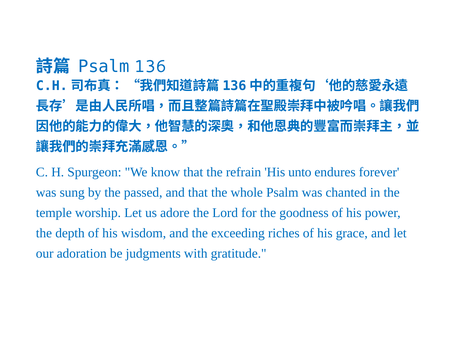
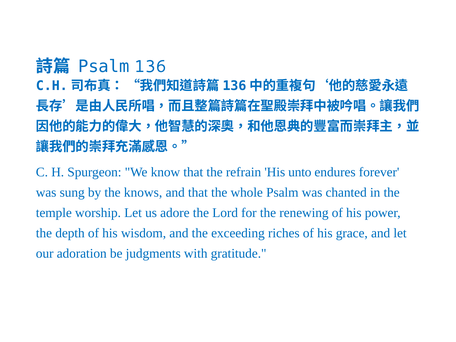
passed: passed -> knows
goodness: goodness -> renewing
